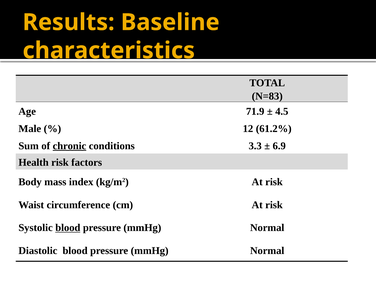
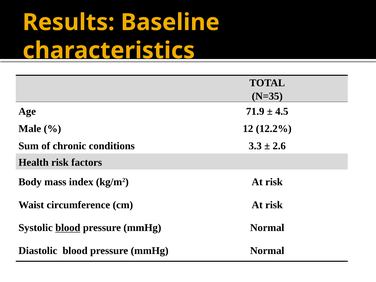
N=83: N=83 -> N=35
61.2%: 61.2% -> 12.2%
chronic underline: present -> none
6.9: 6.9 -> 2.6
